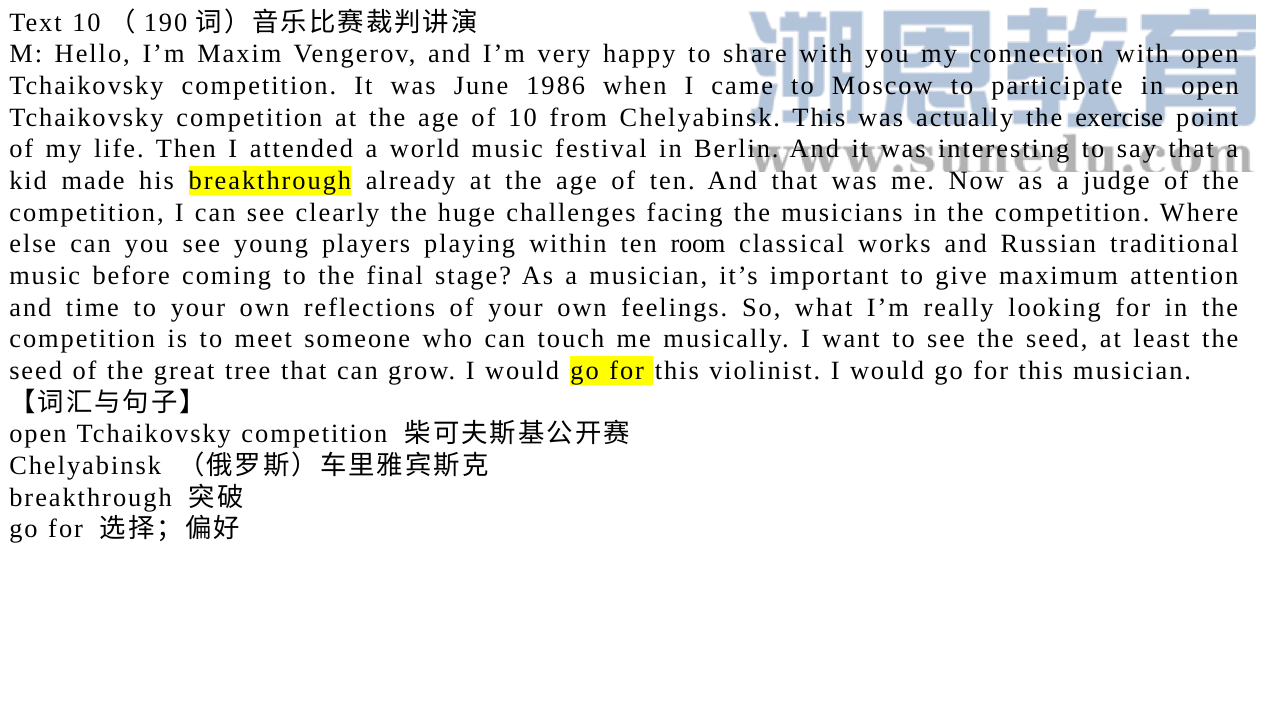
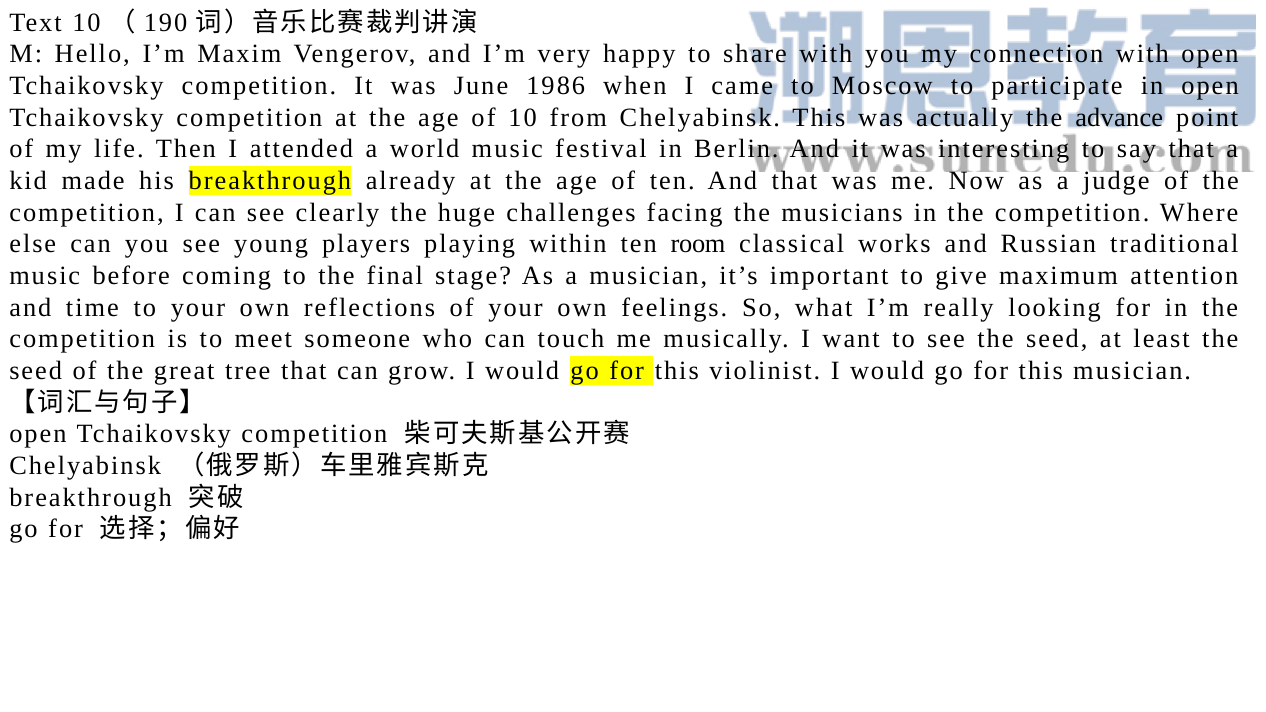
exercise: exercise -> advance
